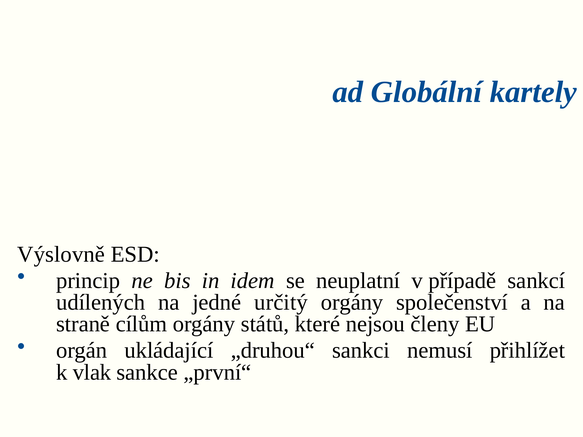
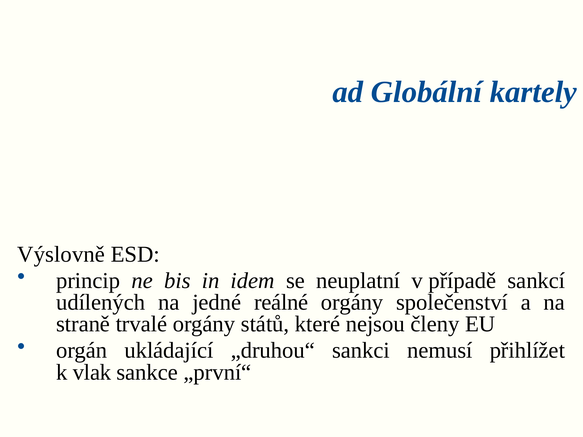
určitý: určitý -> reálné
cílům: cílům -> trvalé
